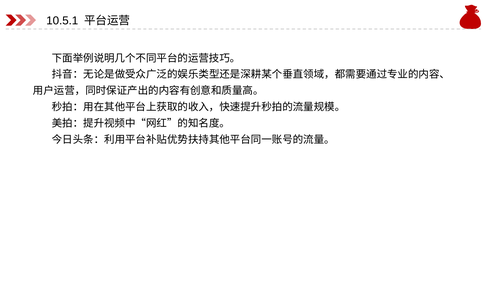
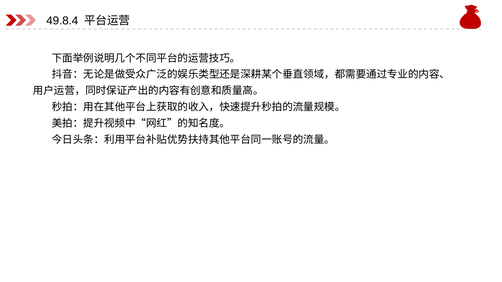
10.5.1: 10.5.1 -> 49.8.4
